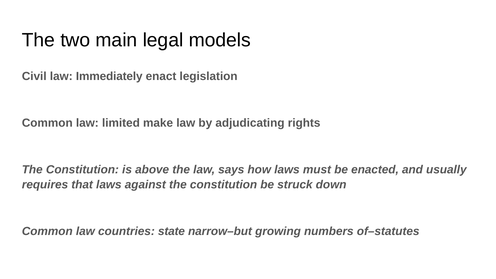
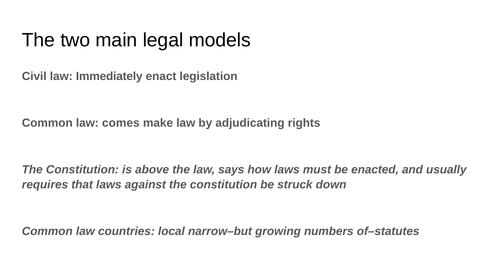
limited: limited -> comes
state: state -> local
